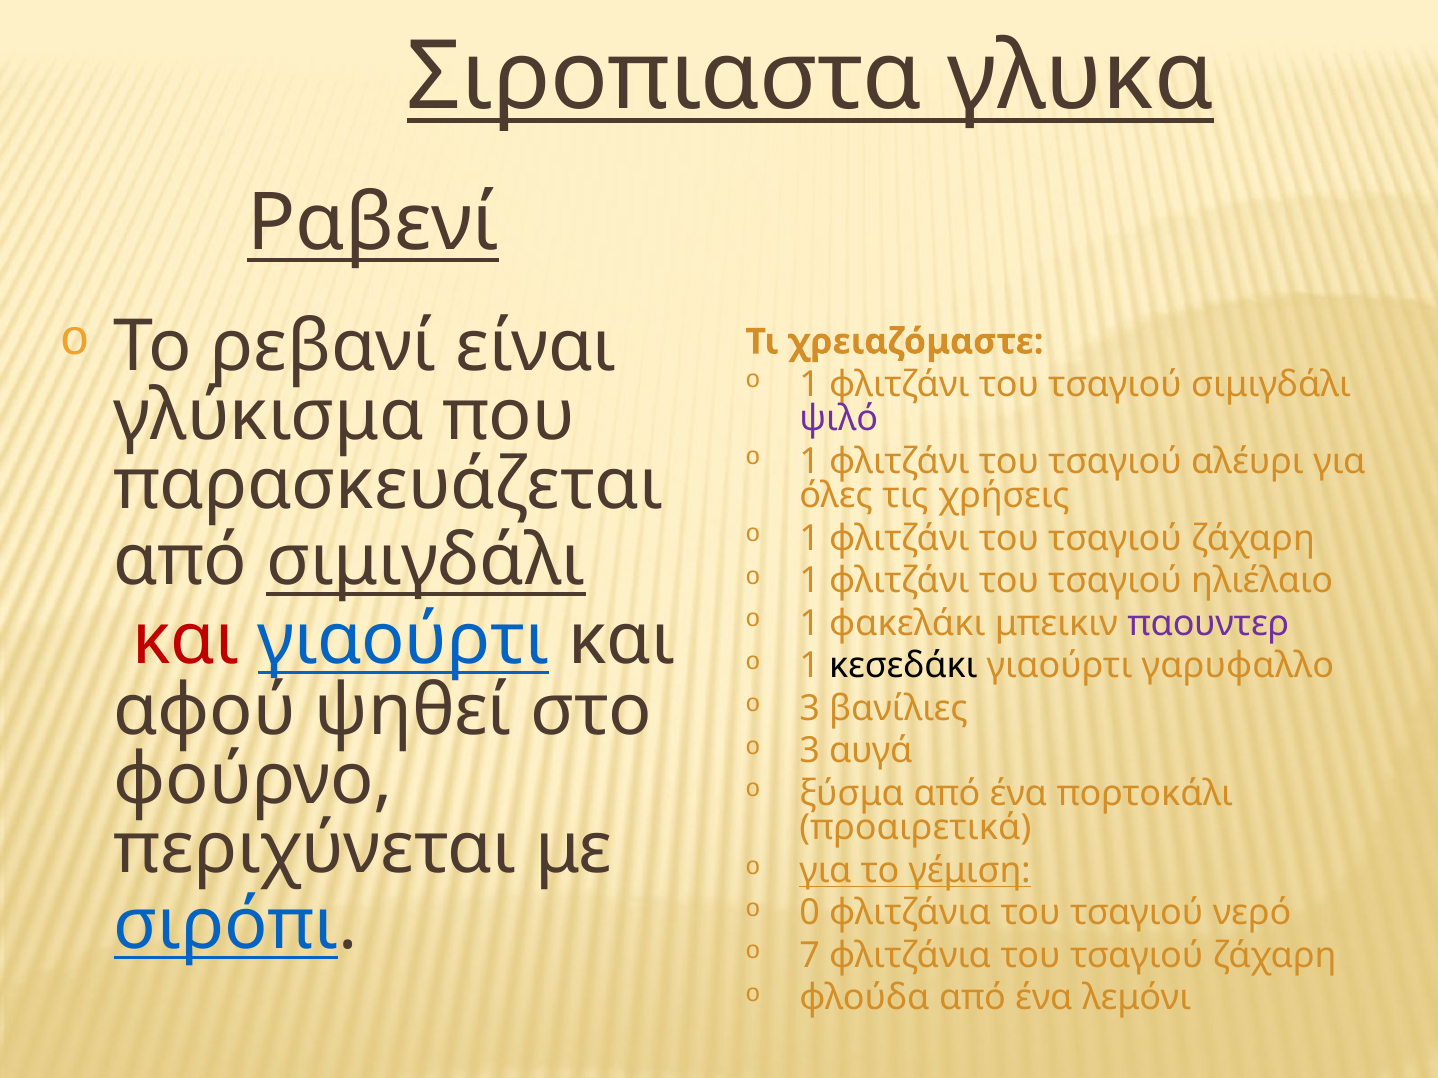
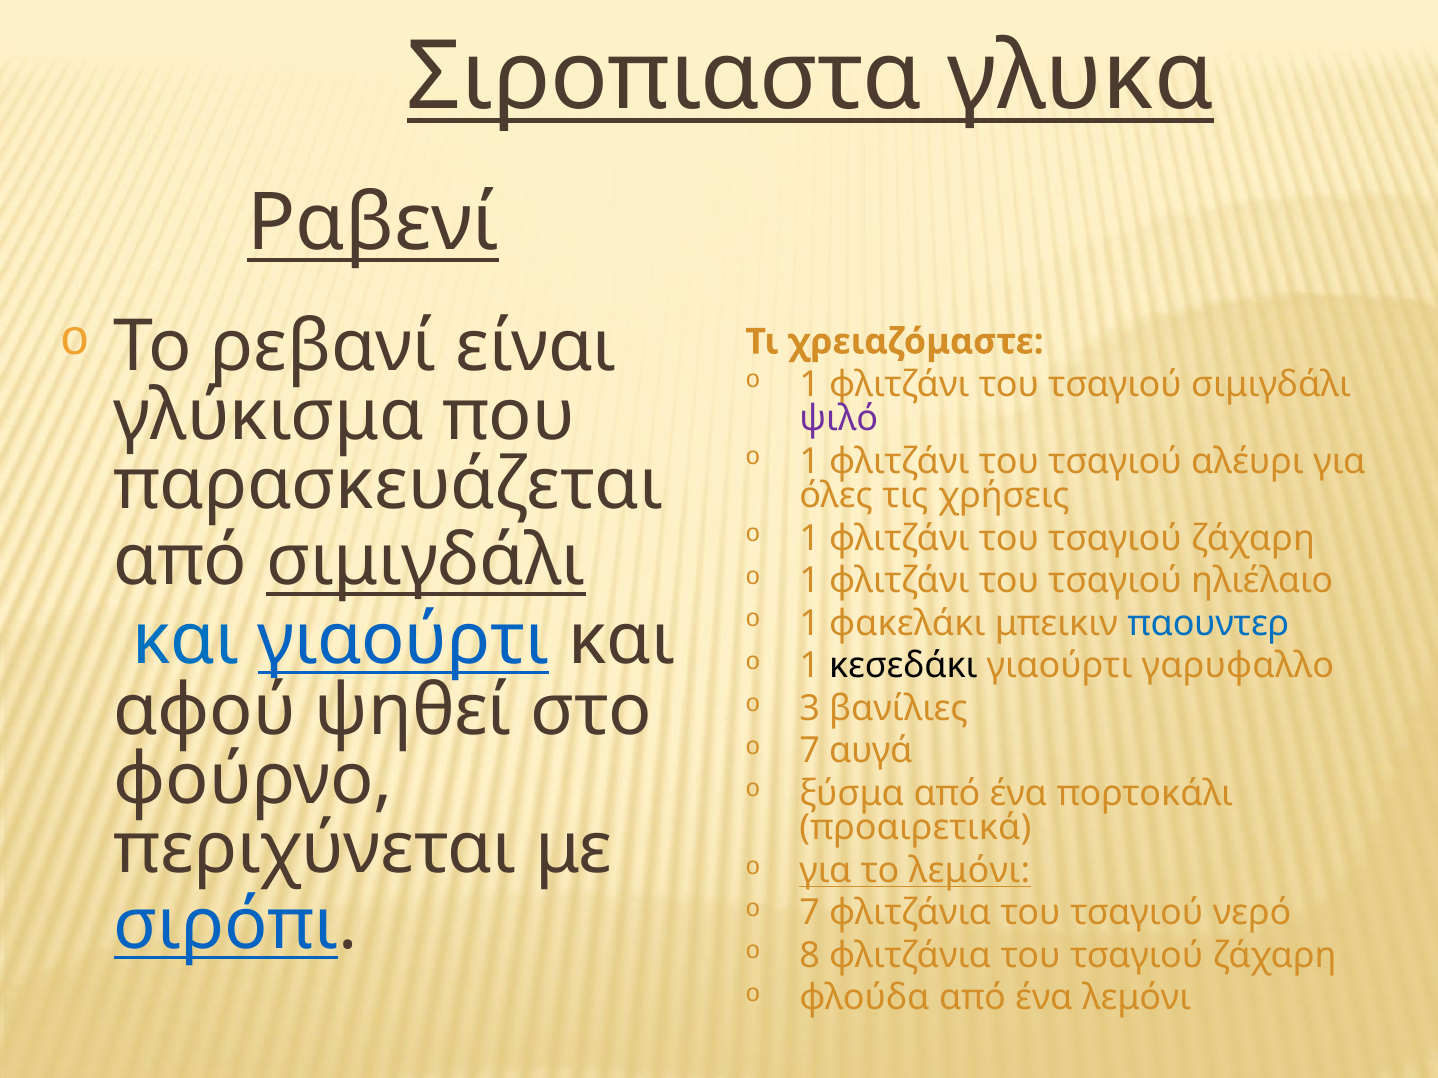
παουντερ colour: purple -> blue
και at (186, 640) colour: red -> blue
3 at (810, 751): 3 -> 7
το γέμιση: γέμιση -> λεμόνι
0 at (810, 913): 0 -> 7
7: 7 -> 8
